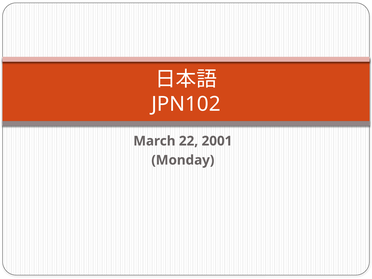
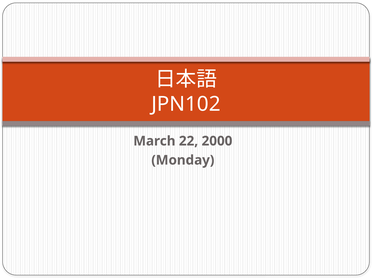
2001: 2001 -> 2000
